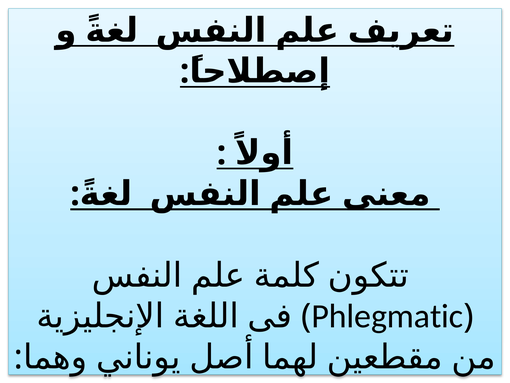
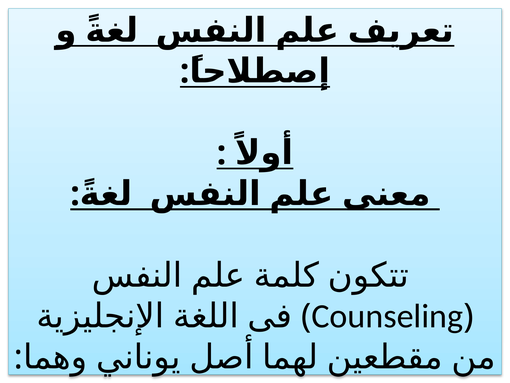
Phlegmatic: Phlegmatic -> Counseling
